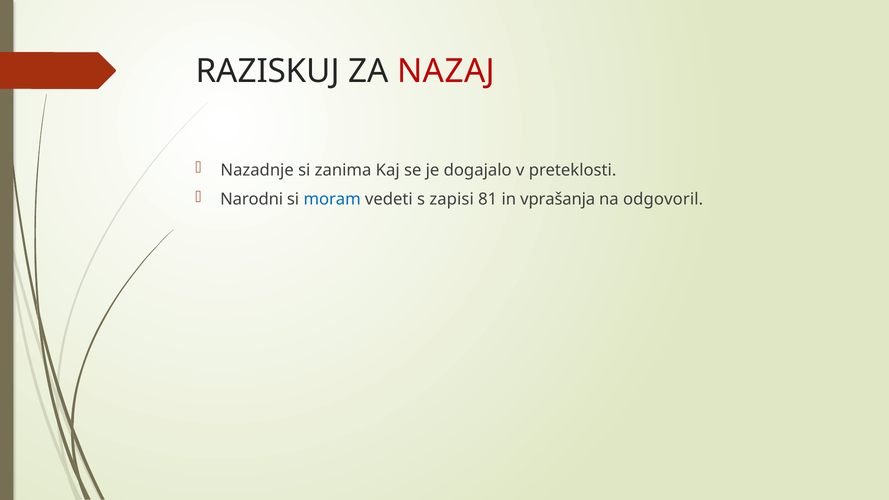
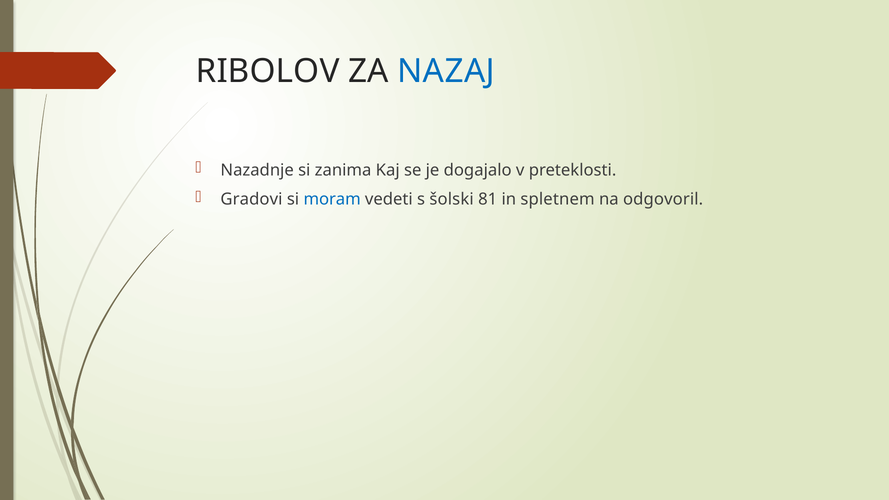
RAZISKUJ: RAZISKUJ -> RIBOLOV
NAZAJ colour: red -> blue
Narodni: Narodni -> Gradovi
zapisi: zapisi -> šolski
vprašanja: vprašanja -> spletnem
